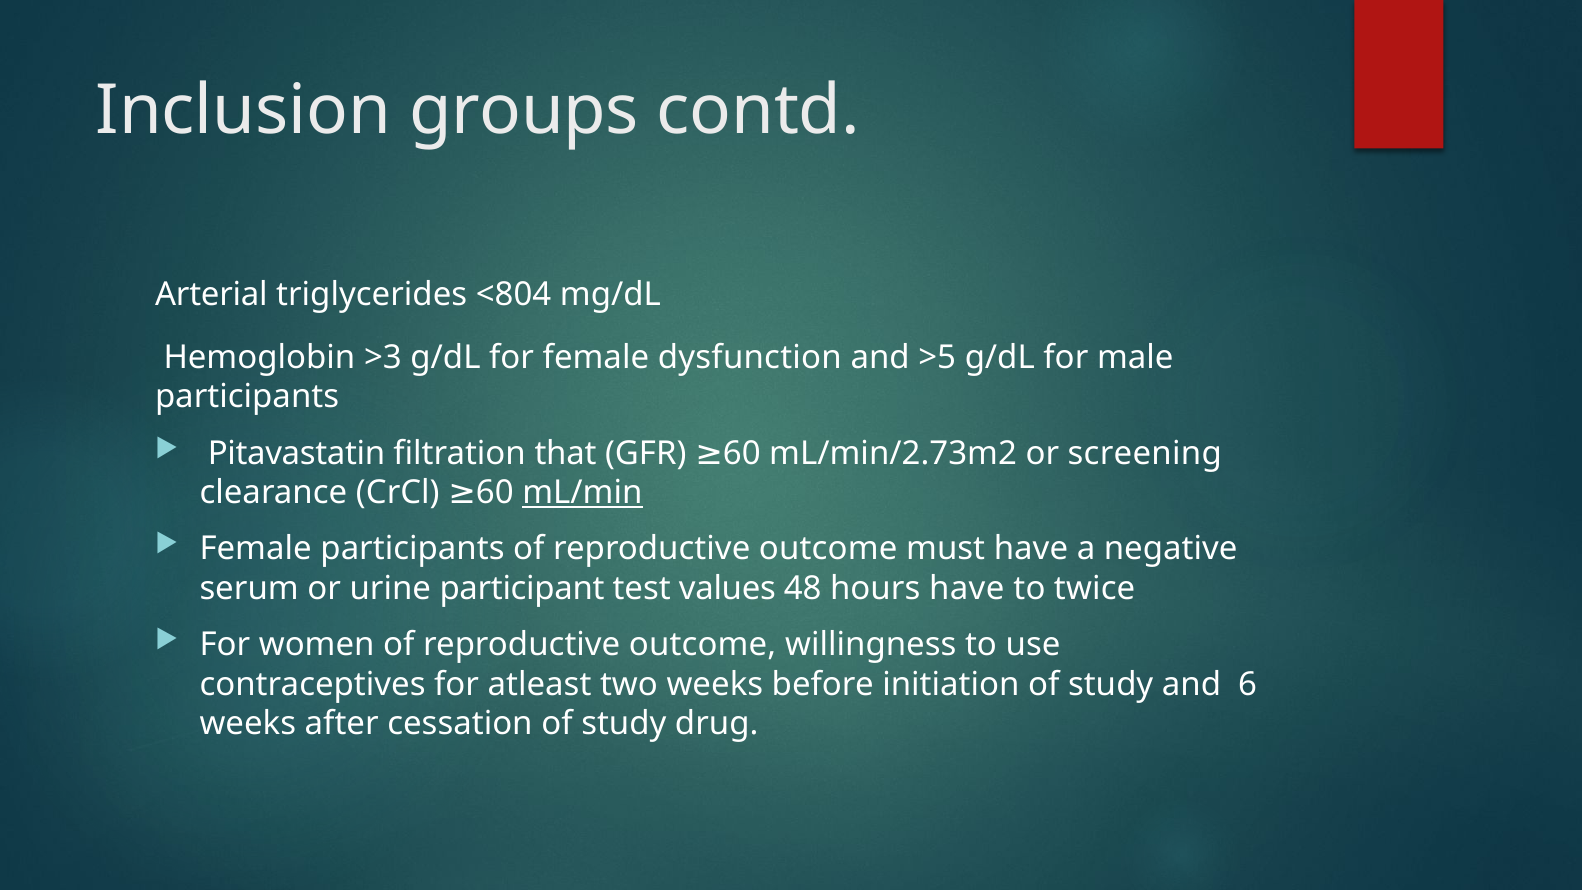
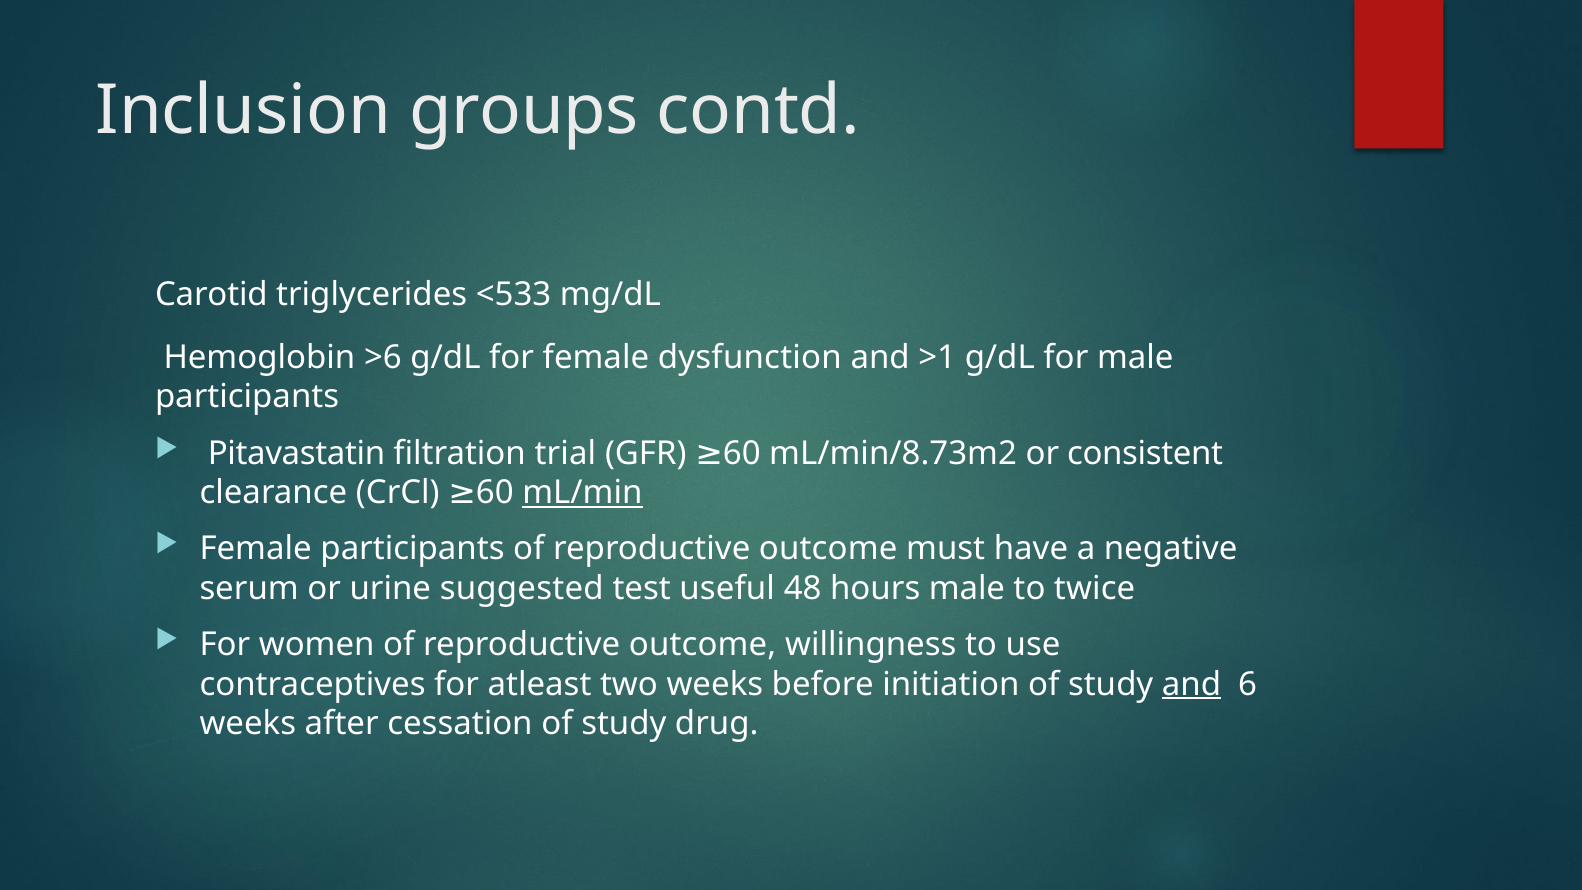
Arterial: Arterial -> Carotid
<804: <804 -> <533
>3: >3 -> >6
>5: >5 -> >1
that: that -> trial
mL/min/2.73m2: mL/min/2.73m2 -> mL/min/8.73m2
screening: screening -> consistent
participant: participant -> suggested
values: values -> useful
hours have: have -> male
and at (1192, 684) underline: none -> present
